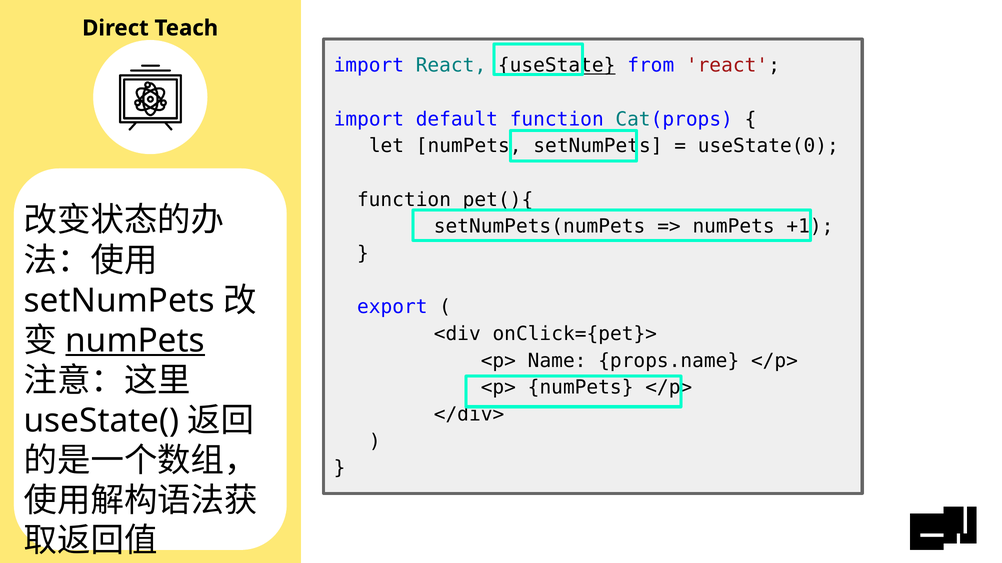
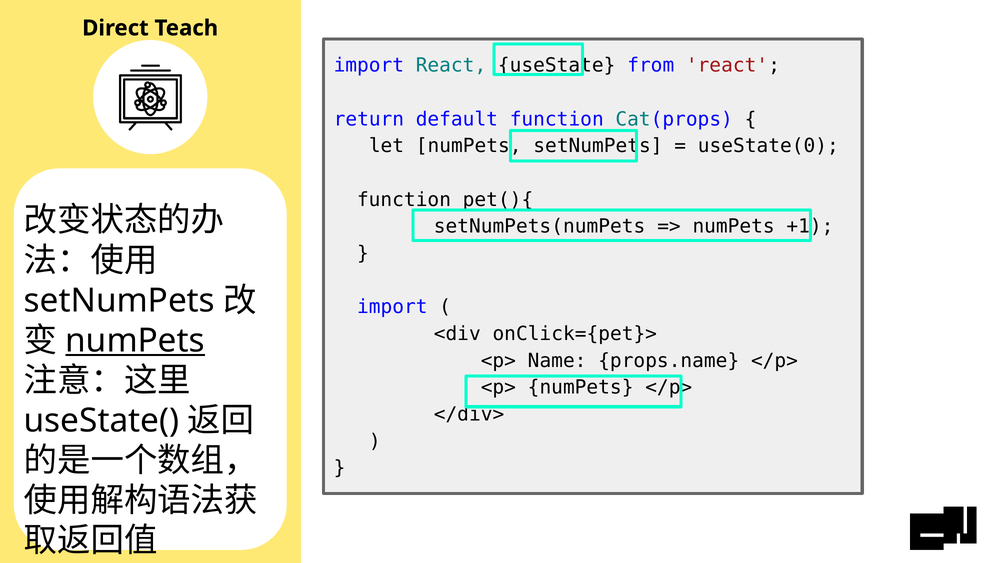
useState underline: present -> none
import at (369, 119): import -> return
export at (392, 307): export -> import
